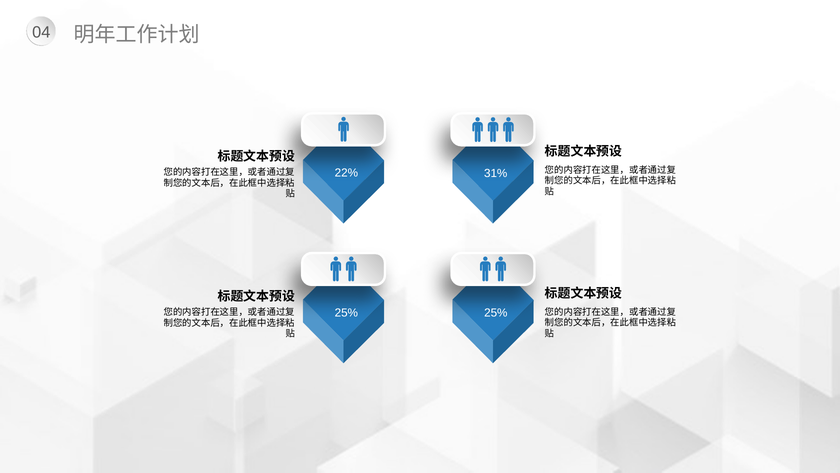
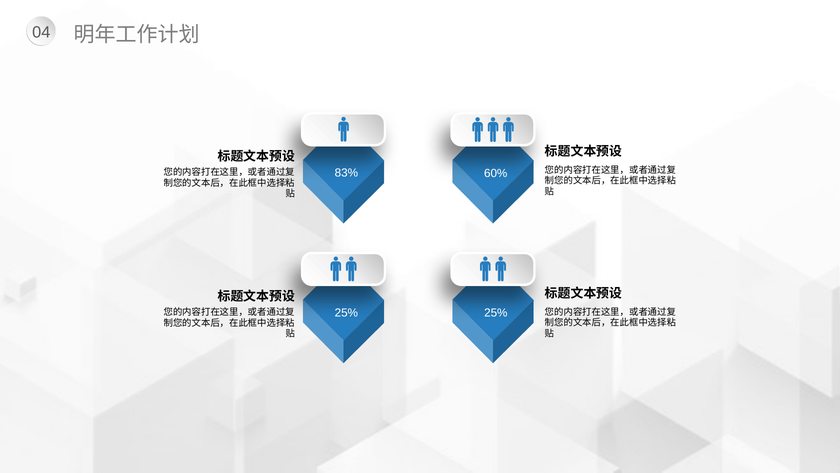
22%: 22% -> 83%
31%: 31% -> 60%
